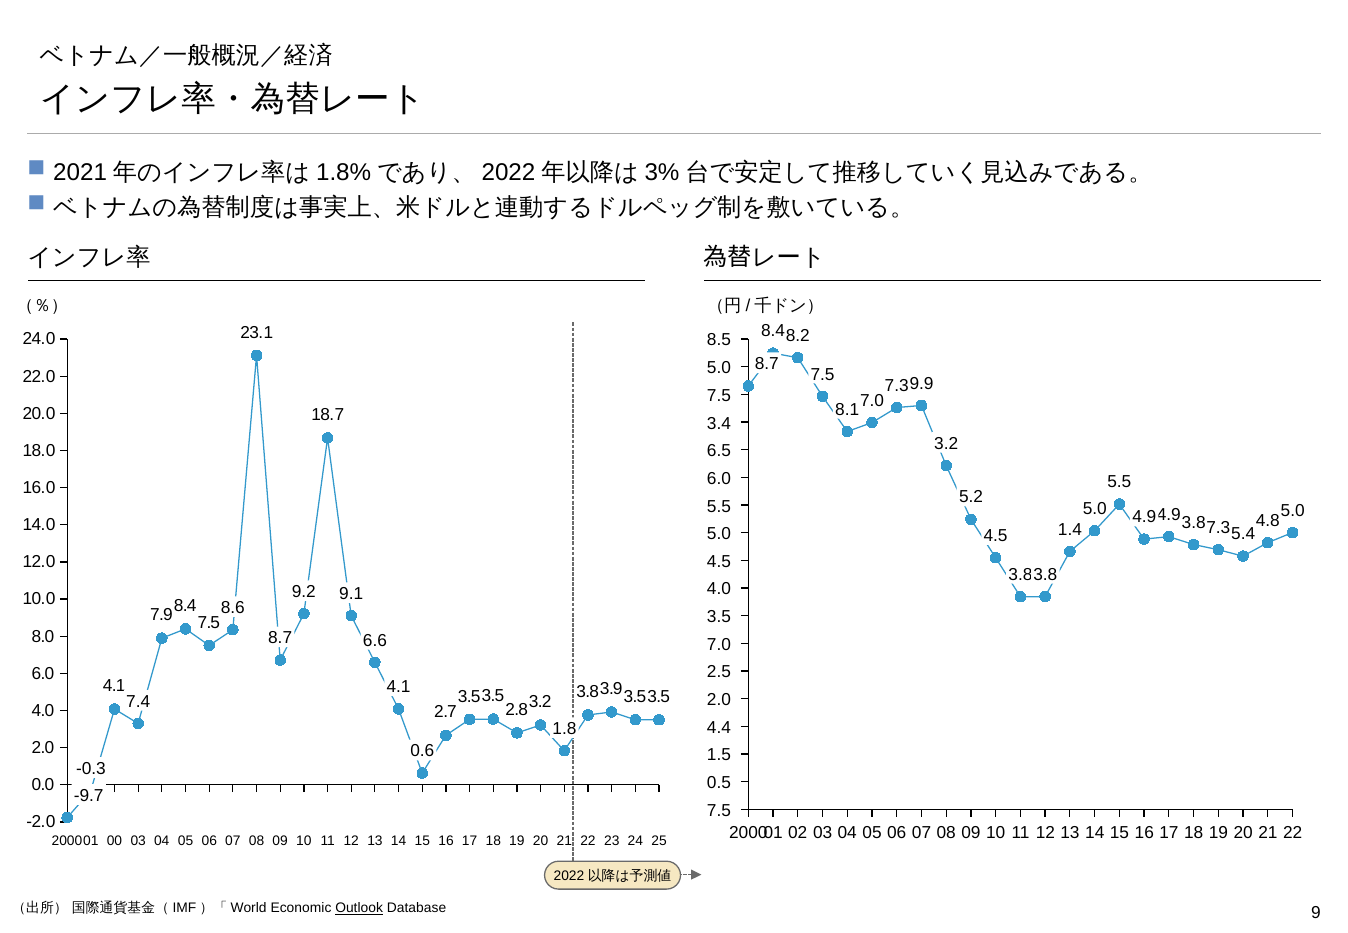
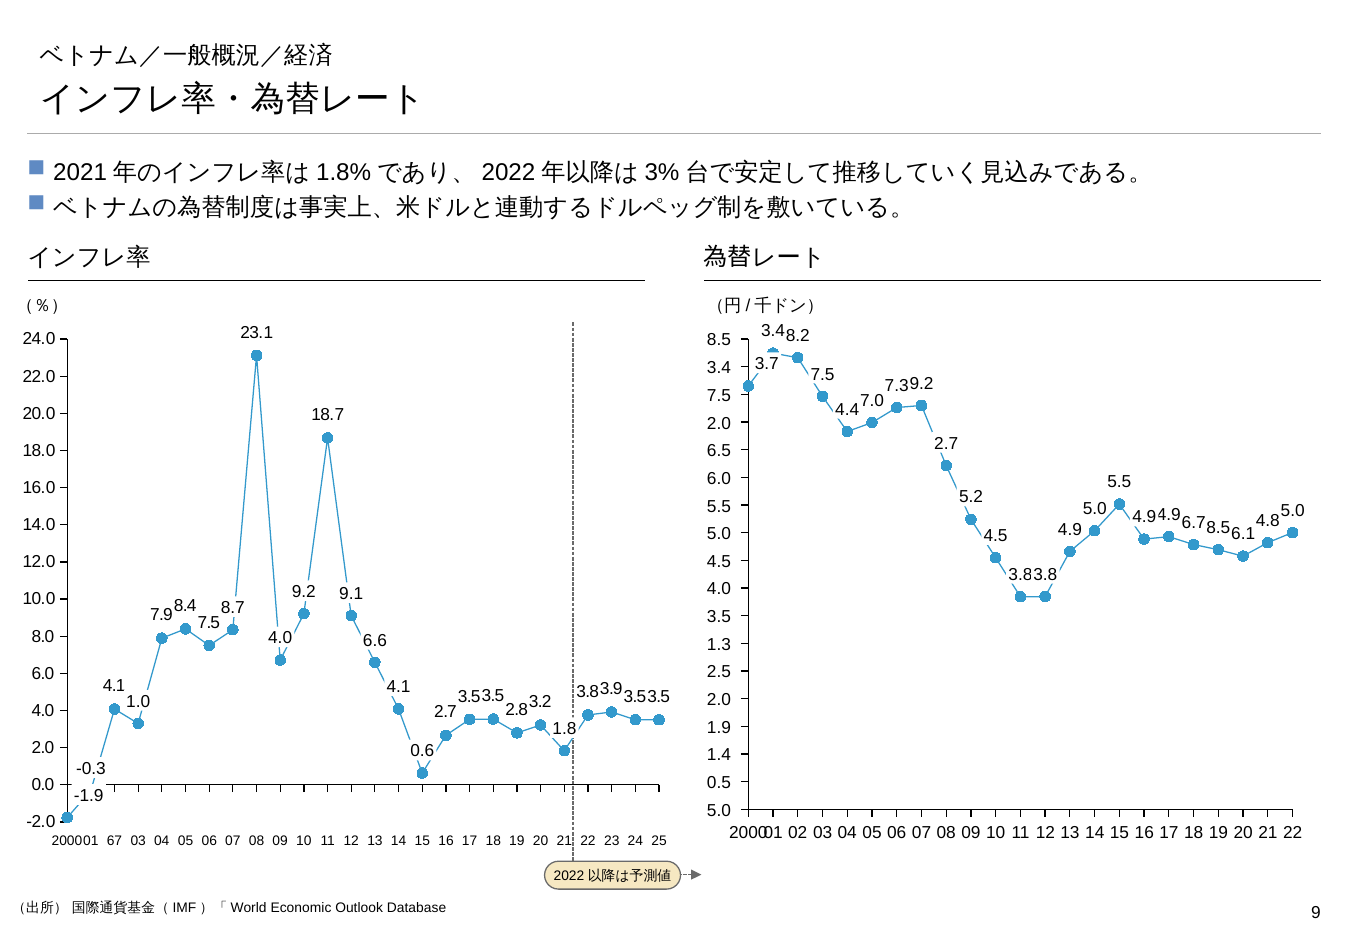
8.4 at (773, 331): 8.4 -> 3.4
8.7 at (767, 364): 8.7 -> 3.7
5.0 at (719, 368): 5.0 -> 3.4
9.9 at (922, 384): 9.9 -> 9.2
8.1: 8.1 -> 4.4
3.4 at (719, 423): 3.4 -> 2.0
3.2 at (946, 444): 3.2 -> 2.7
3.8 at (1194, 523): 3.8 -> 6.7
7.3 at (1218, 528): 7.3 -> 8.5
1.4 at (1070, 530): 1.4 -> 4.9
5.4: 5.4 -> 6.1
8.6: 8.6 -> 8.7
8.7 at (280, 638): 8.7 -> 4.0
7.0 at (719, 645): 7.0 -> 1.3
7.4: 7.4 -> 1.0
4.4: 4.4 -> 1.9
1.5: 1.5 -> 1.4
-9.7: -9.7 -> -1.9
7.5 at (719, 811): 7.5 -> 5.0
00: 00 -> 67
Outlook underline: present -> none
